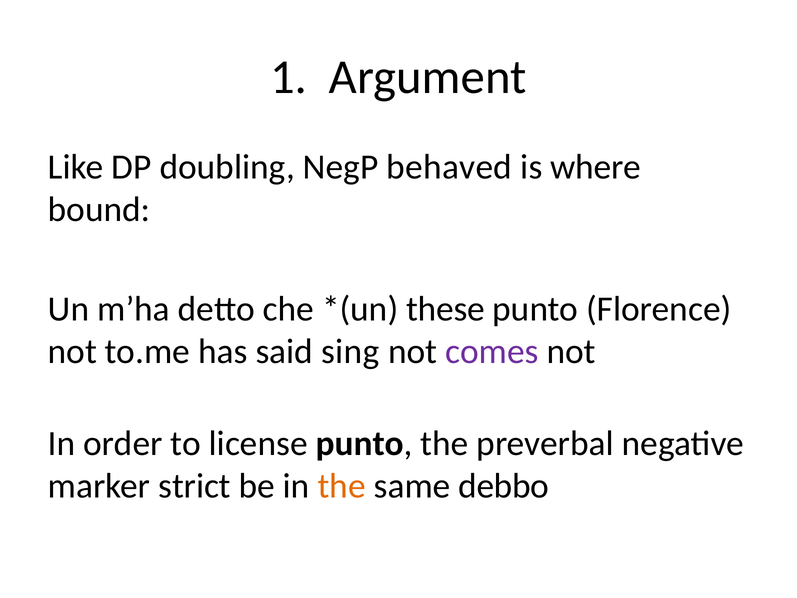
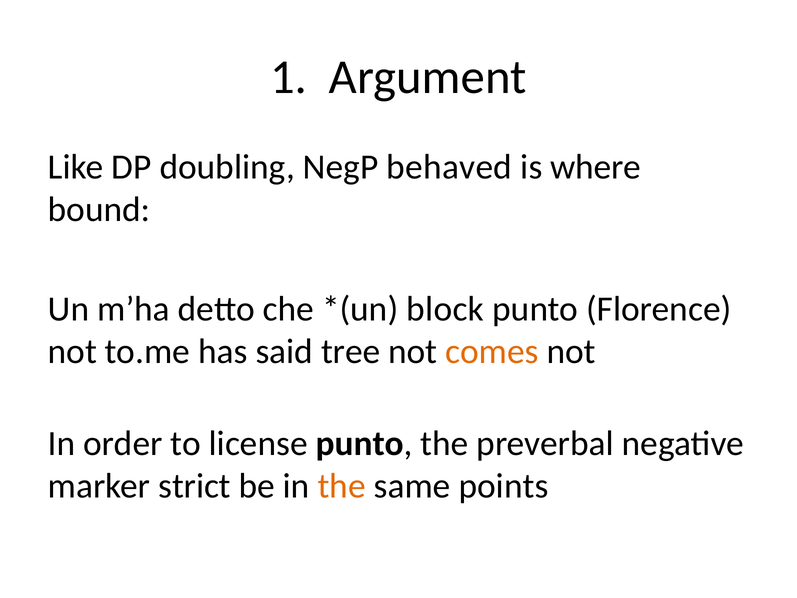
these: these -> block
sing: sing -> tree
comes colour: purple -> orange
debbo: debbo -> points
